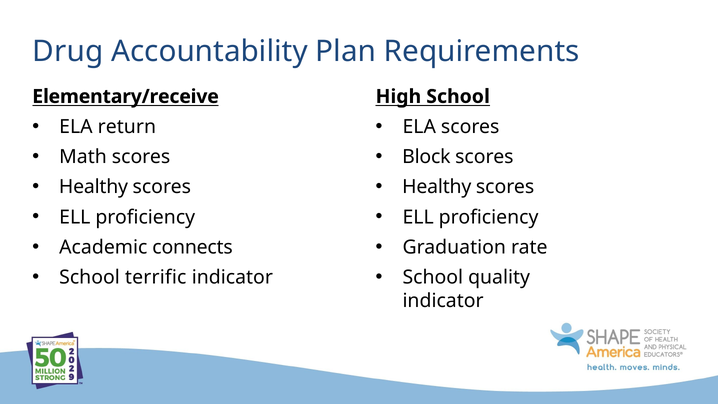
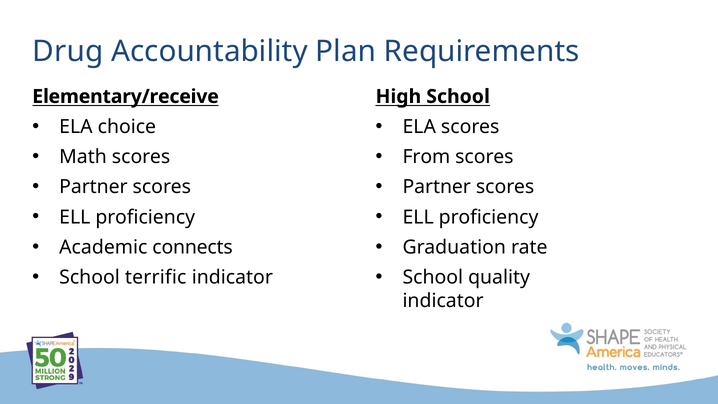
return: return -> choice
Block: Block -> From
Healthy at (93, 187): Healthy -> Partner
Healthy at (437, 187): Healthy -> Partner
